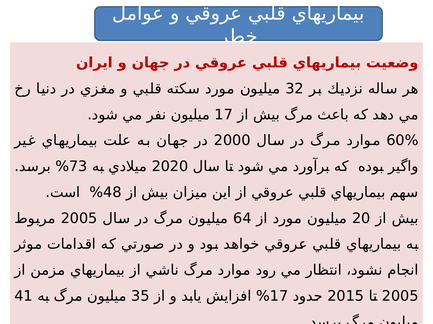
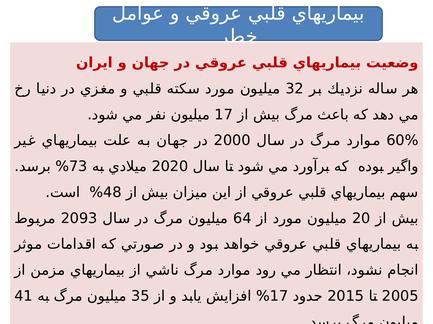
2005 at (79, 219): 2005 -> 2093
